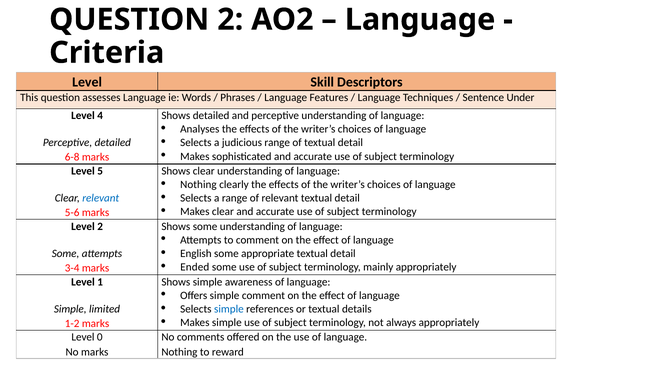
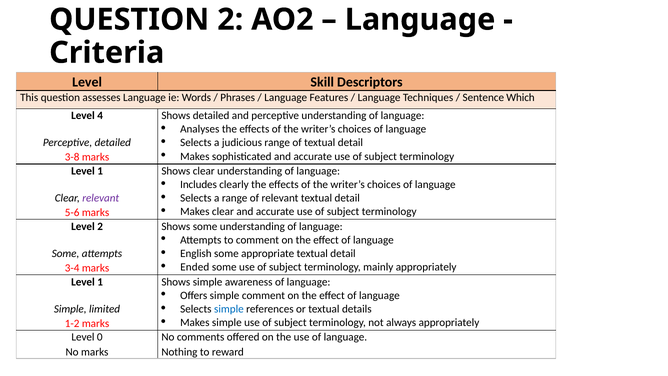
Under: Under -> Which
6-8: 6-8 -> 3-8
5 at (100, 171): 5 -> 1
Nothing at (198, 184): Nothing -> Includes
relevant at (101, 198) colour: blue -> purple
